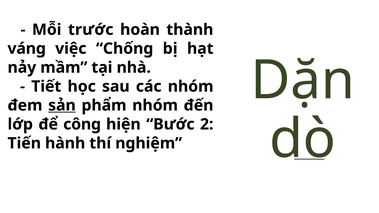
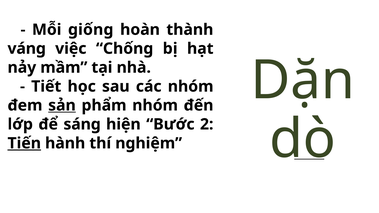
trước: trước -> giống
công: công -> sáng
Tiến underline: none -> present
